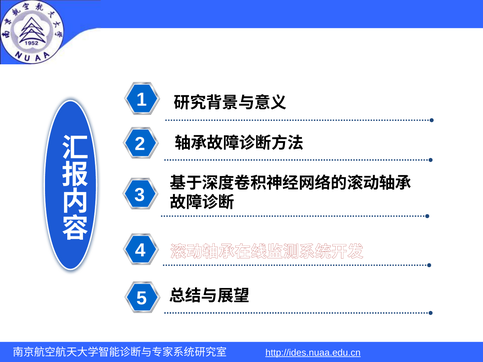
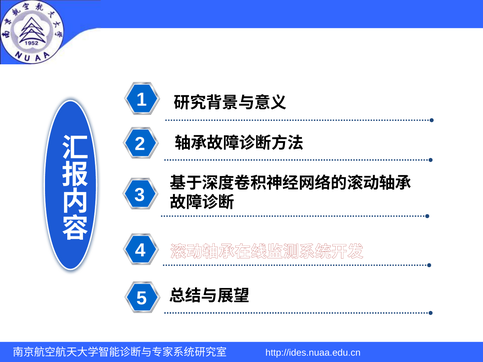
http://ides.nuaa.edu.cn underline: present -> none
